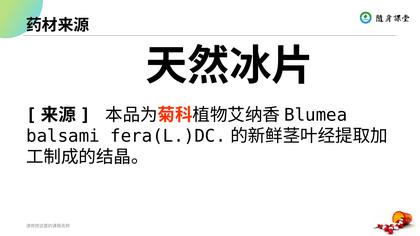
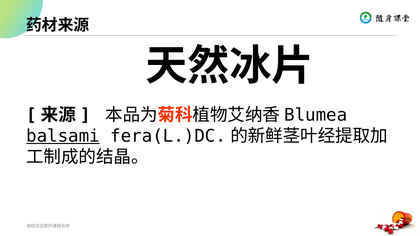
balsami underline: none -> present
